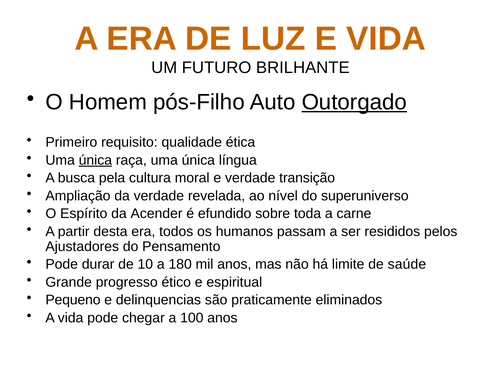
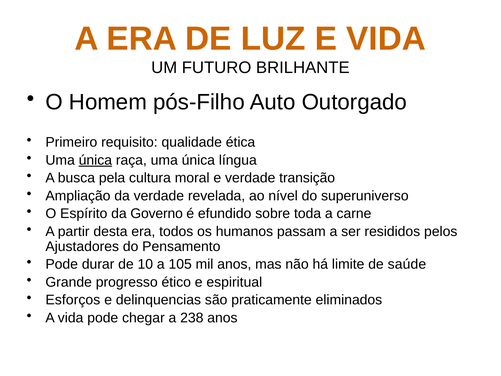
Outorgado underline: present -> none
Acender: Acender -> Governo
180: 180 -> 105
Pequeno: Pequeno -> Esforços
100: 100 -> 238
